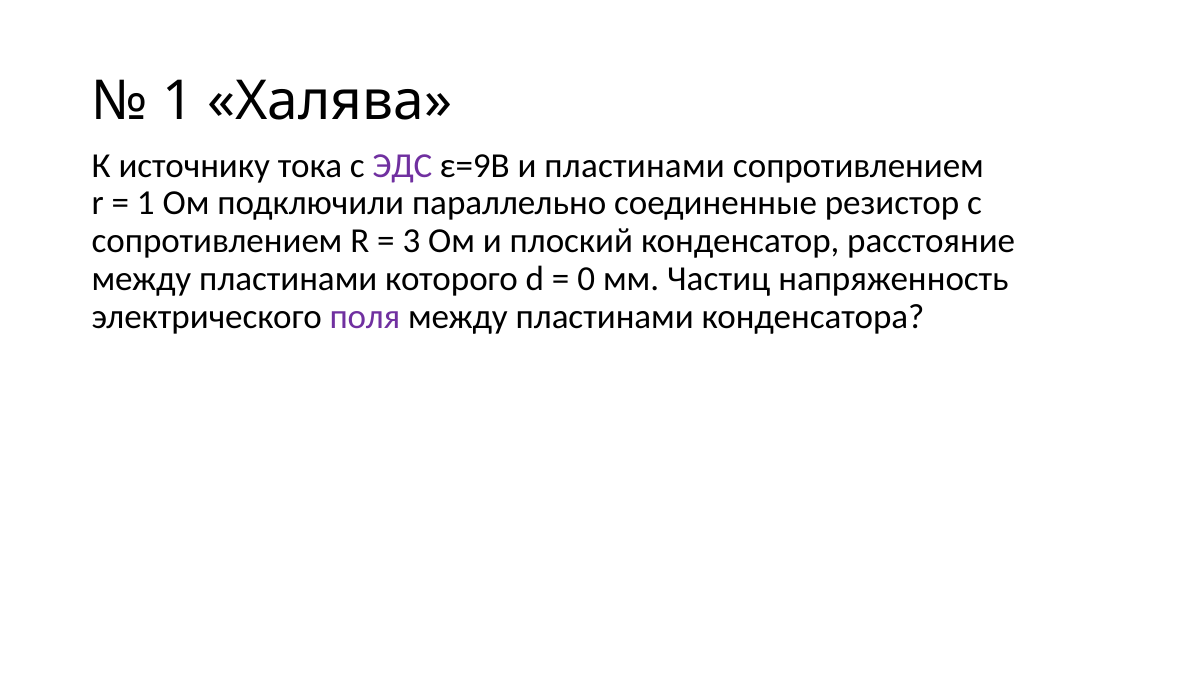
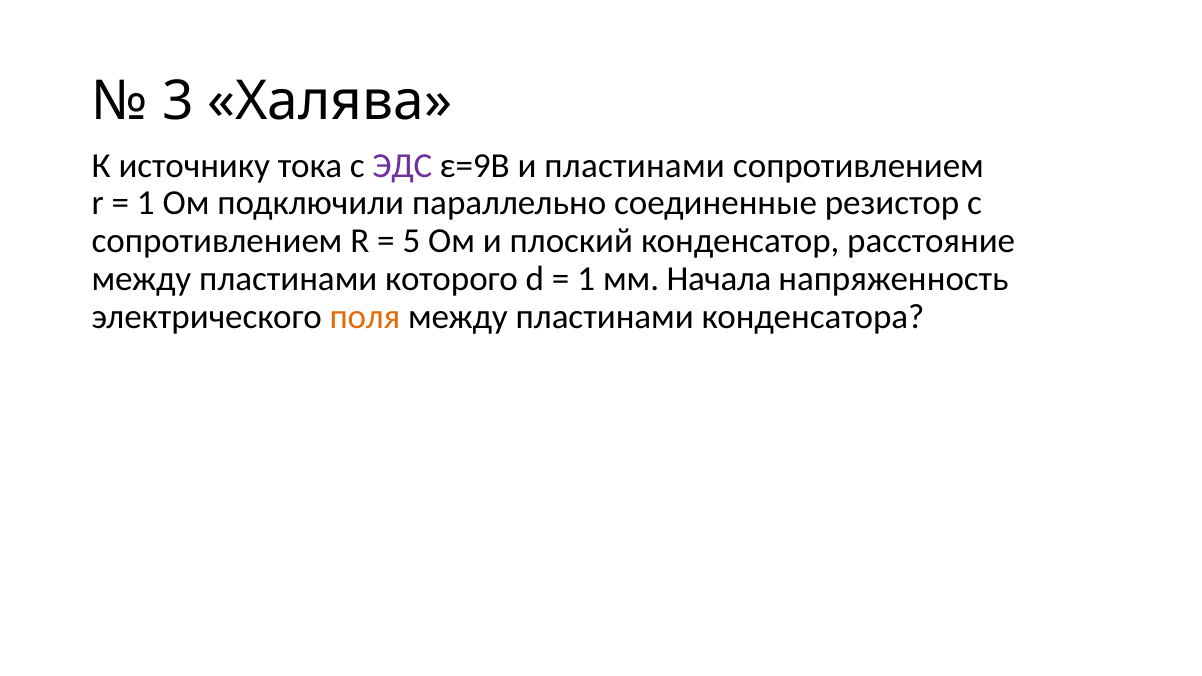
1 at (178, 101): 1 -> 3
3: 3 -> 5
0 at (586, 279): 0 -> 1
Частиц: Частиц -> Начала
поля colour: purple -> orange
